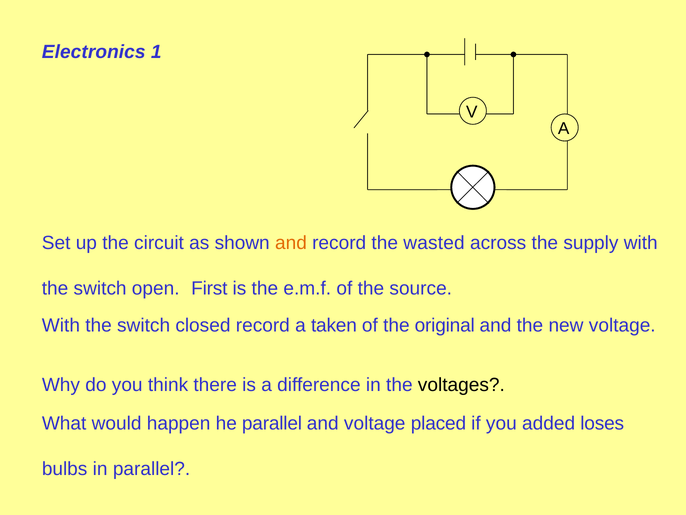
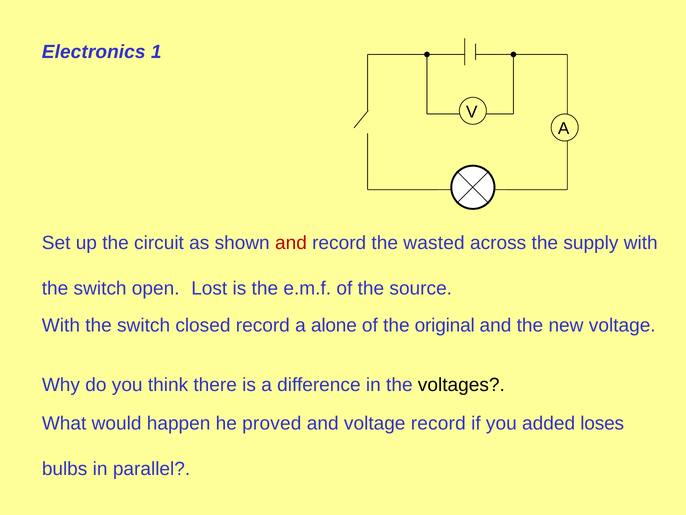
and at (291, 243) colour: orange -> red
First: First -> Lost
taken: taken -> alone
he parallel: parallel -> proved
voltage placed: placed -> record
